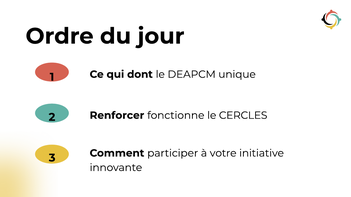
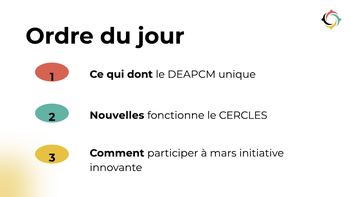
Renforcer: Renforcer -> Nouvelles
votre: votre -> mars
